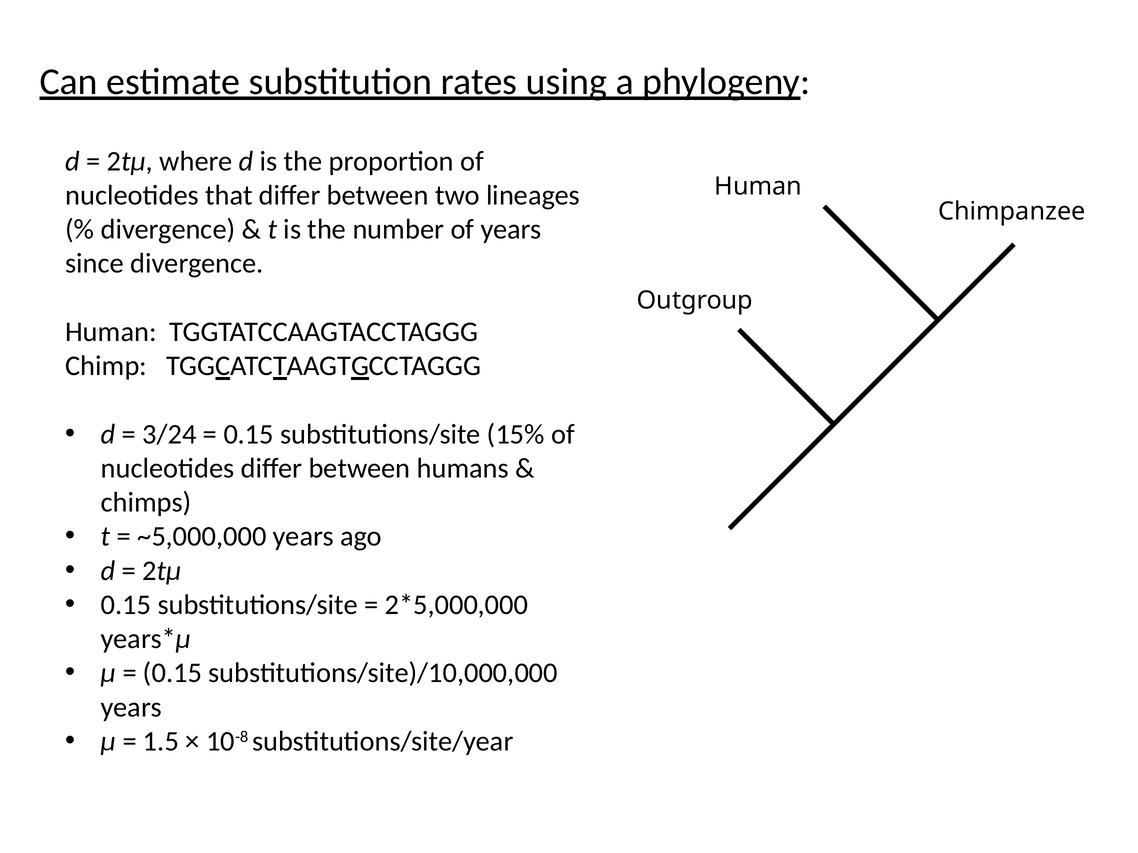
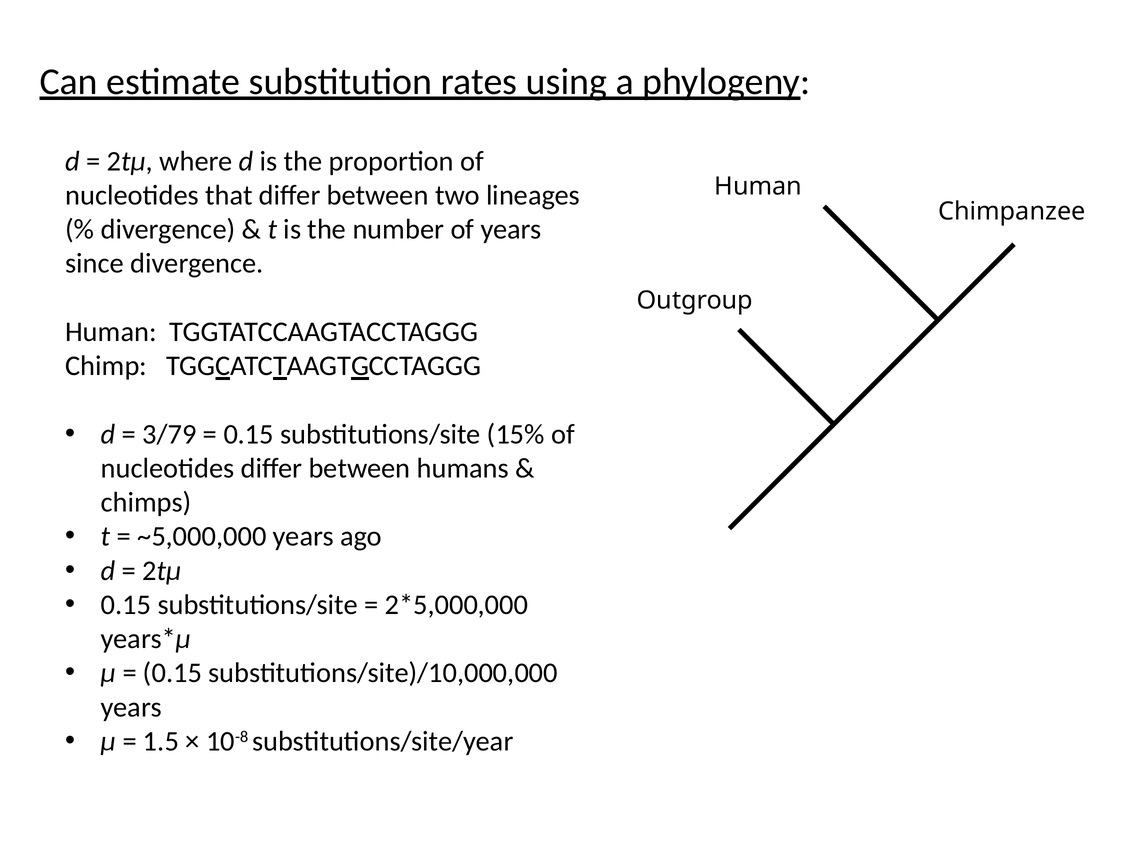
3/24: 3/24 -> 3/79
